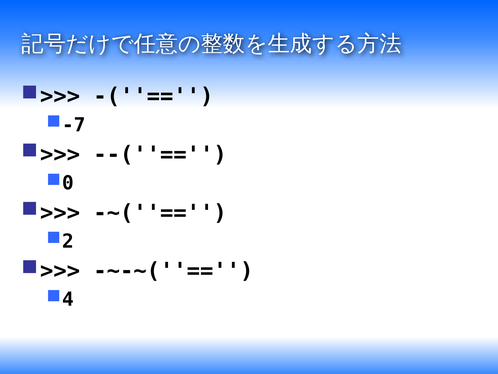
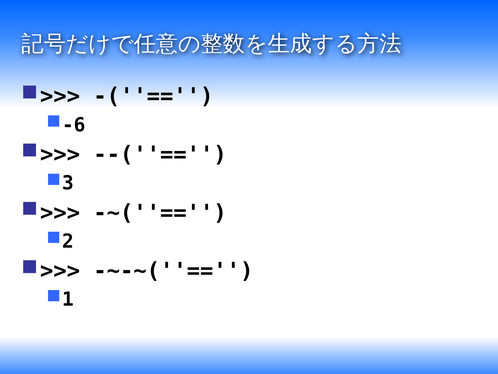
-7: -7 -> -6
0: 0 -> 3
4: 4 -> 1
